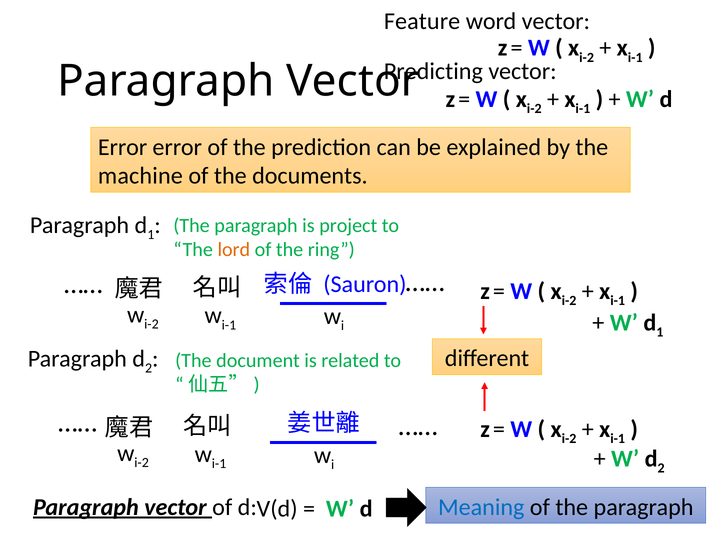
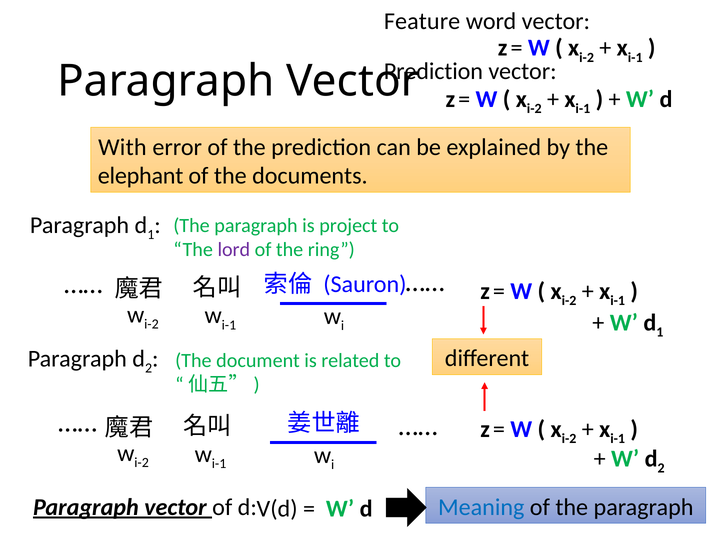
Predicting at (433, 72): Predicting -> Prediction
Error at (123, 147): Error -> With
machine: machine -> elephant
lord colour: orange -> purple
